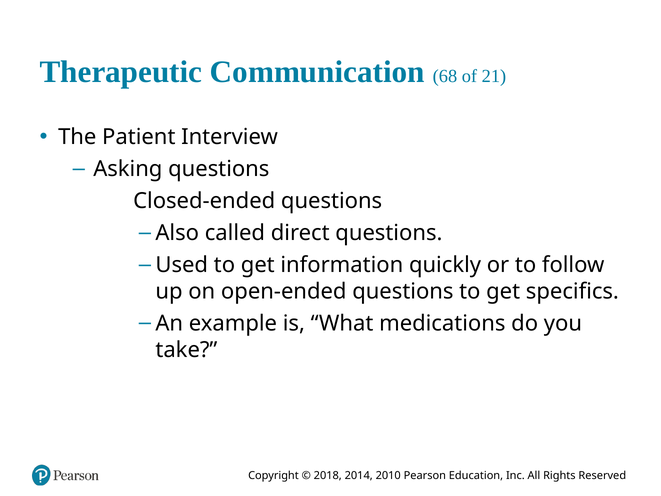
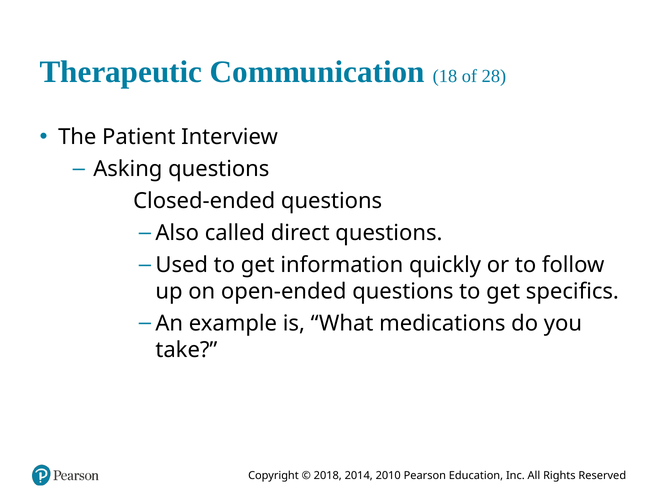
68: 68 -> 18
21: 21 -> 28
